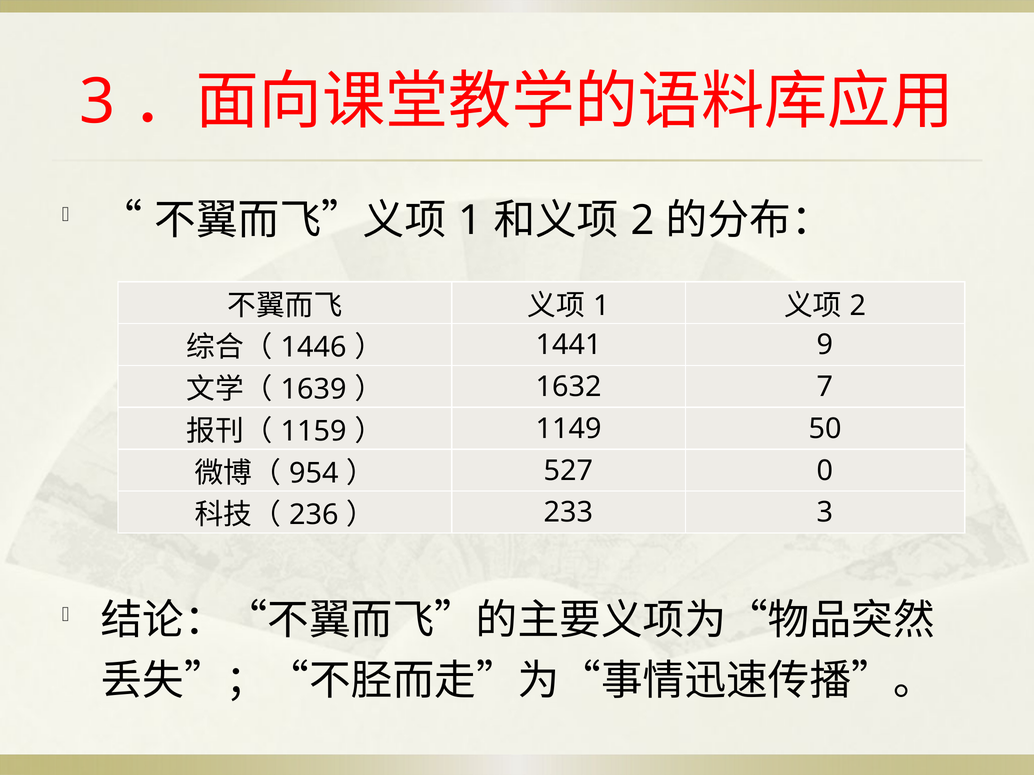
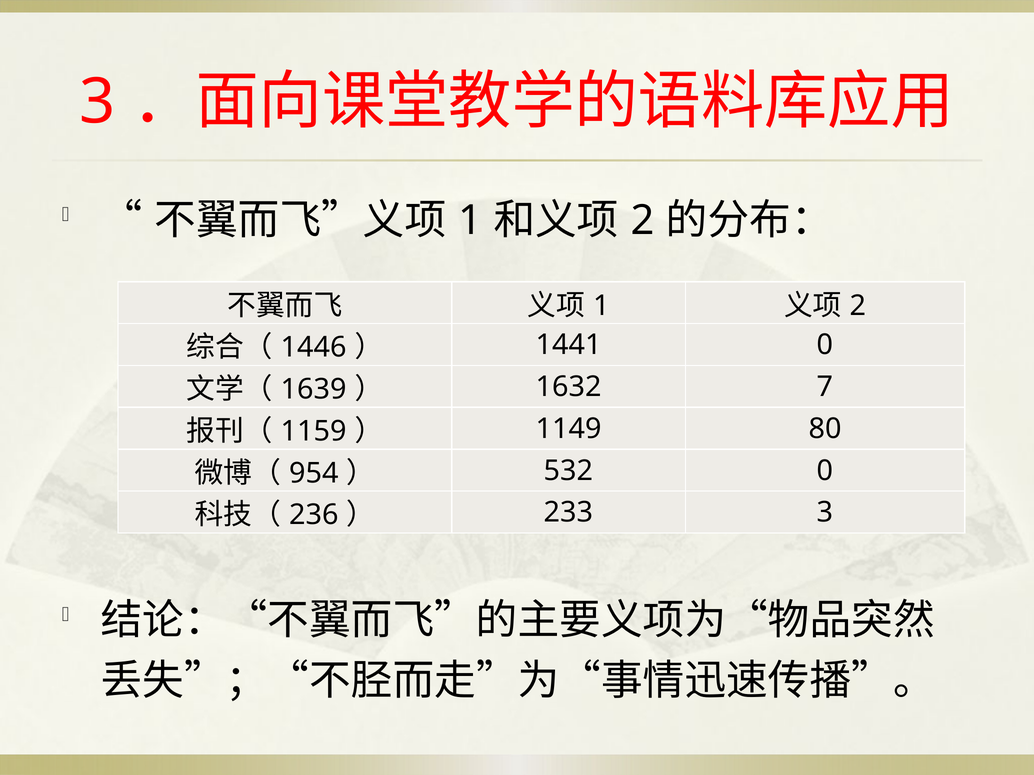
1441 9: 9 -> 0
50: 50 -> 80
527: 527 -> 532
